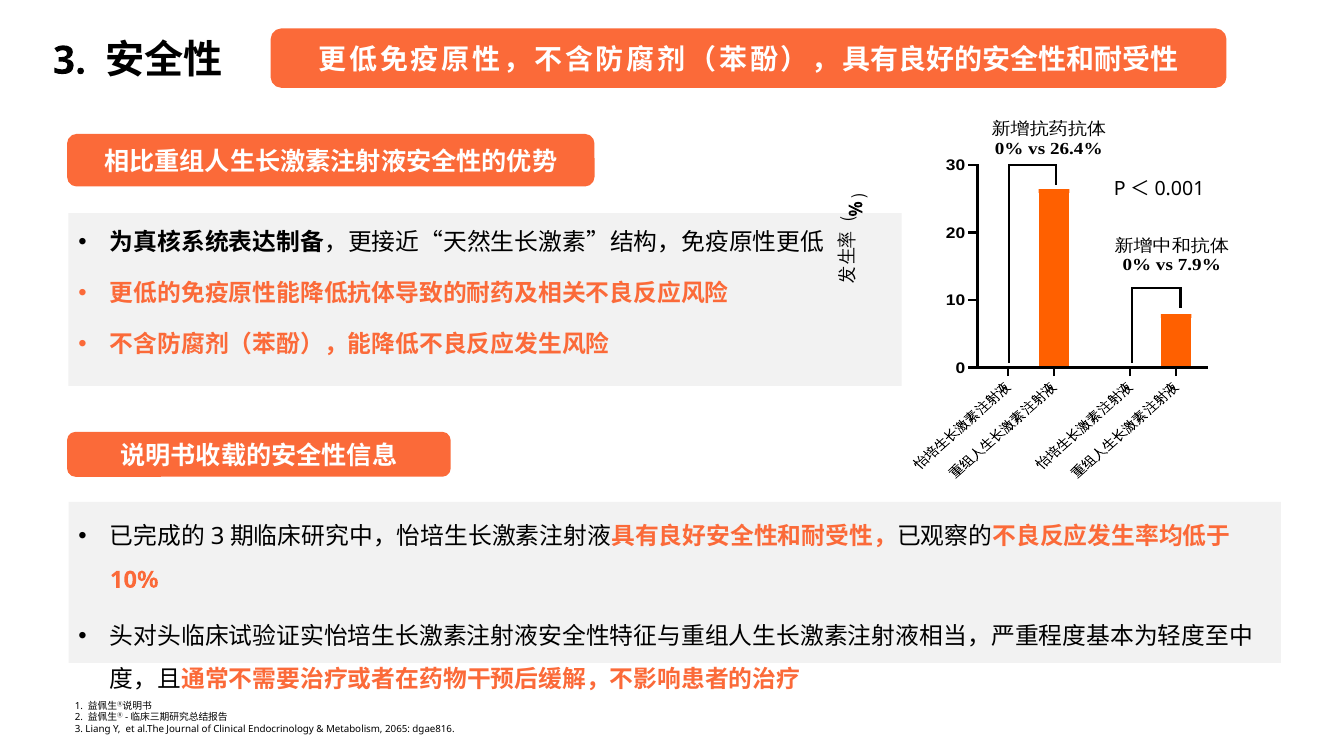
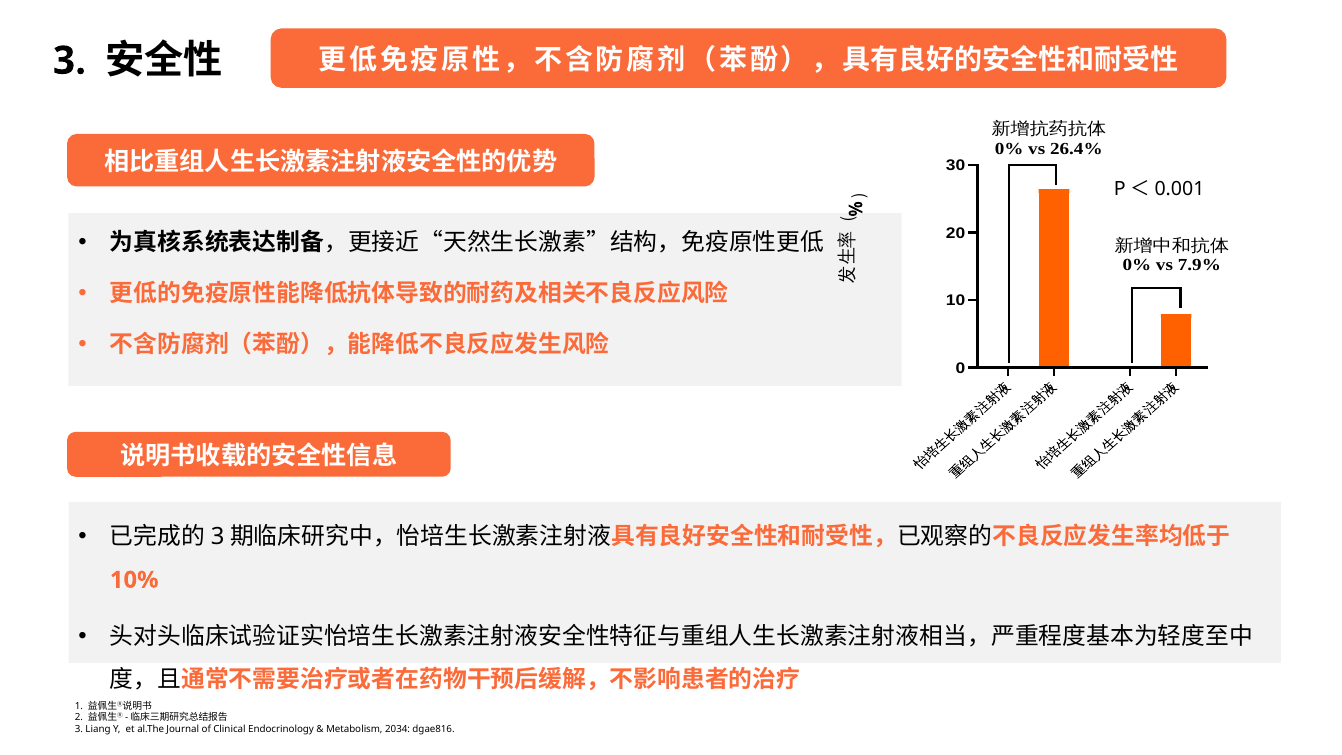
2065: 2065 -> 2034
